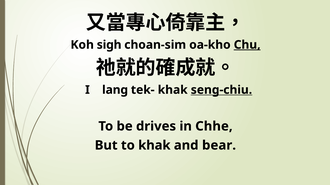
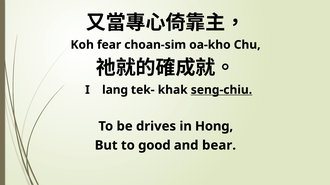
sigh: sigh -> fear
Chu underline: present -> none
Chhe: Chhe -> Hong
to khak: khak -> good
